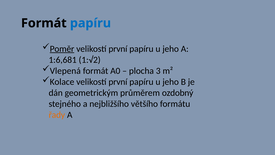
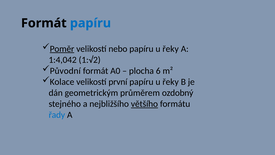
první at (118, 49): první -> nebo
jeho at (171, 49): jeho -> řeky
1:6,681: 1:6,681 -> 1:4,042
Vlepená: Vlepená -> Původní
3: 3 -> 6
jeho at (171, 82): jeho -> řeky
většího underline: none -> present
řady colour: orange -> blue
